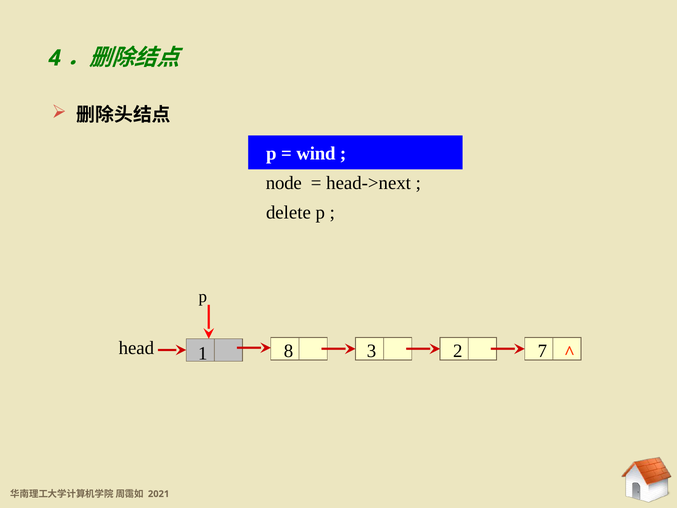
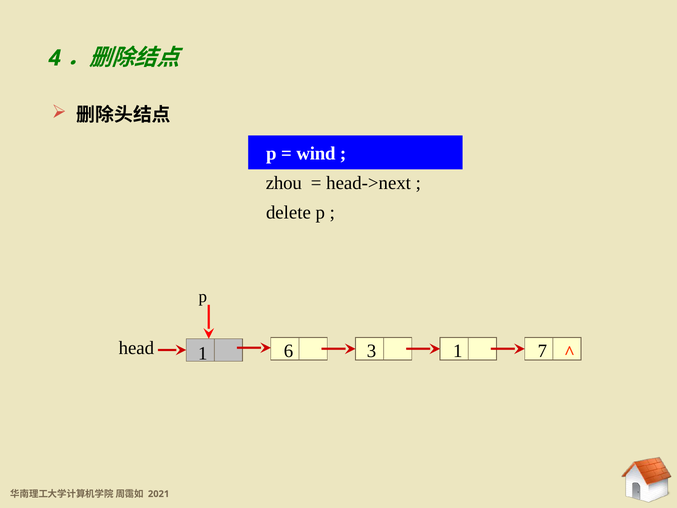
node: node -> zhou
3 2: 2 -> 1
8: 8 -> 6
